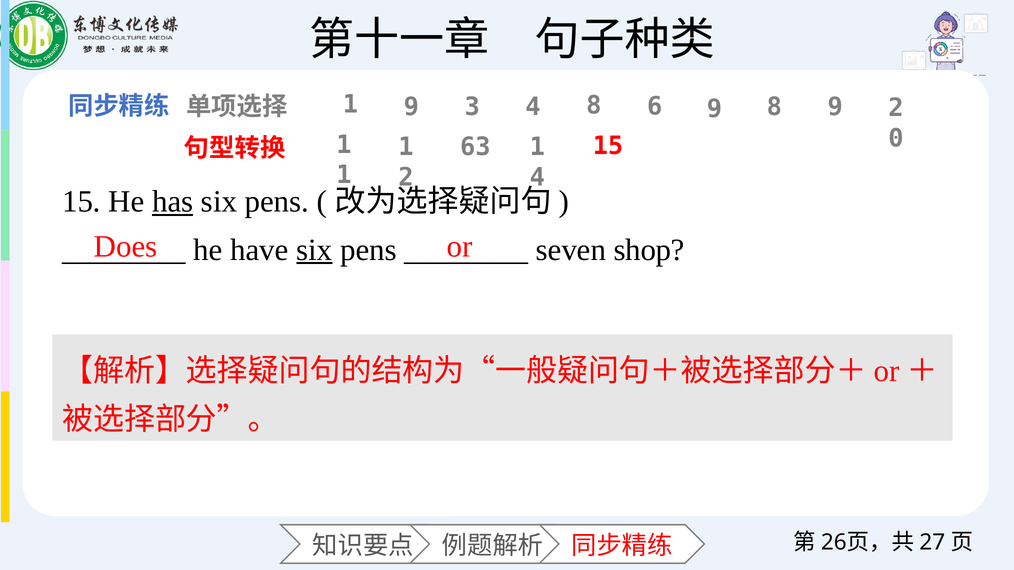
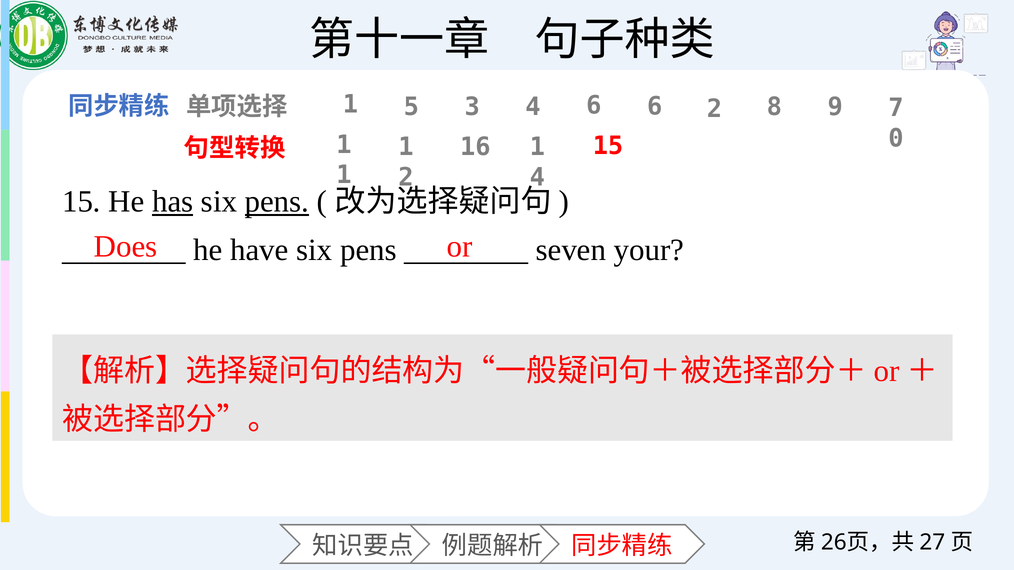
1 9: 9 -> 5
4 8: 8 -> 6
6 9: 9 -> 2
9 2: 2 -> 7
63: 63 -> 16
pens at (277, 202) underline: none -> present
six at (314, 250) underline: present -> none
shop: shop -> your
